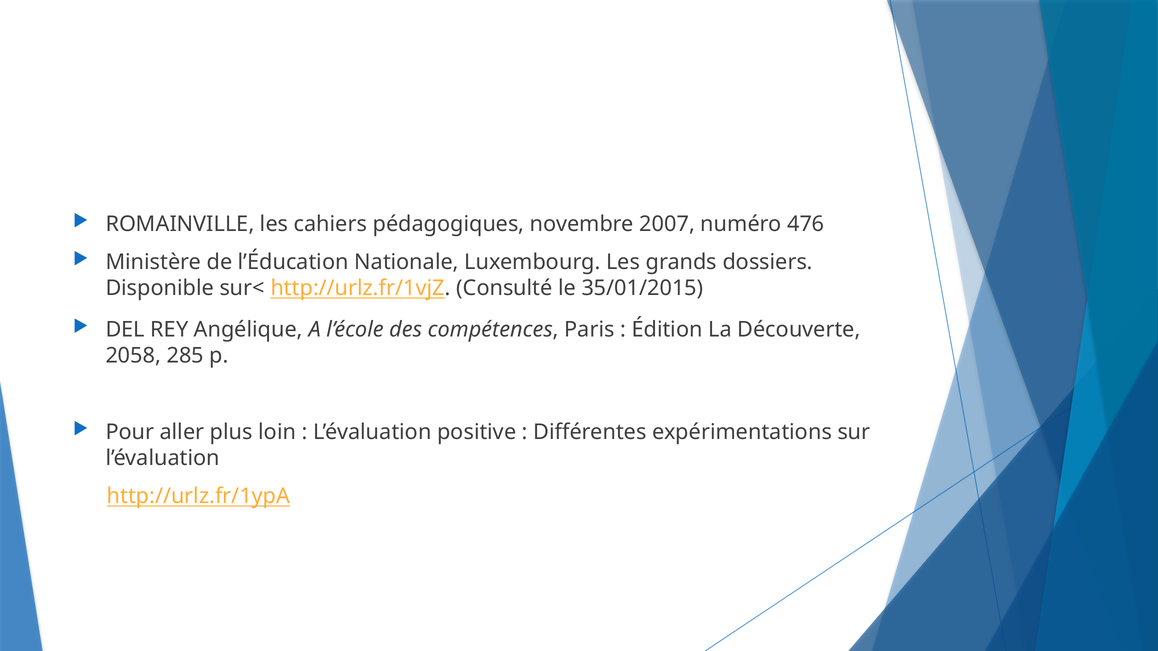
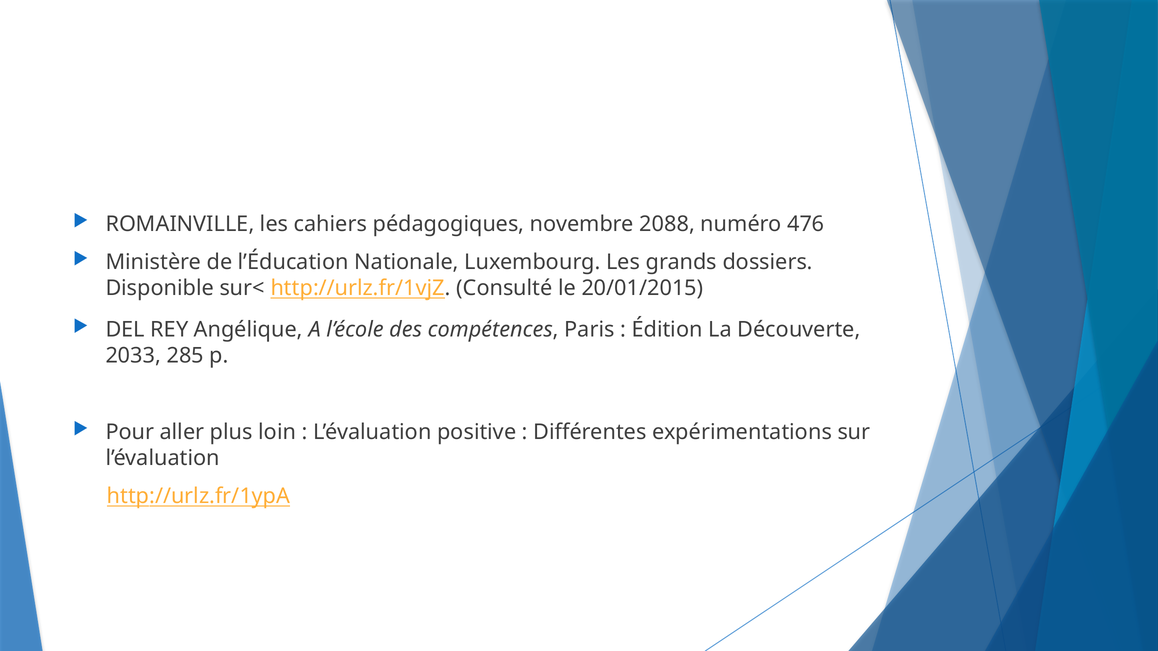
2007: 2007 -> 2088
35/01/2015: 35/01/2015 -> 20/01/2015
2058: 2058 -> 2033
